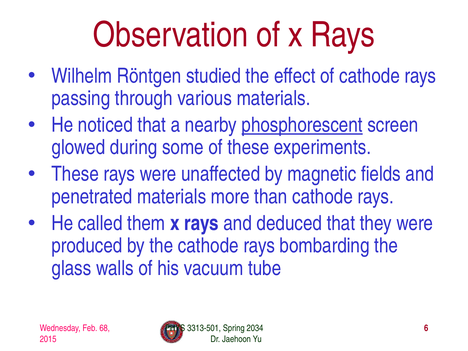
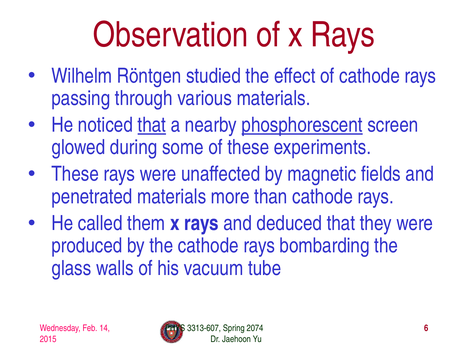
that at (152, 125) underline: none -> present
68: 68 -> 14
3313-501: 3313-501 -> 3313-607
2034: 2034 -> 2074
